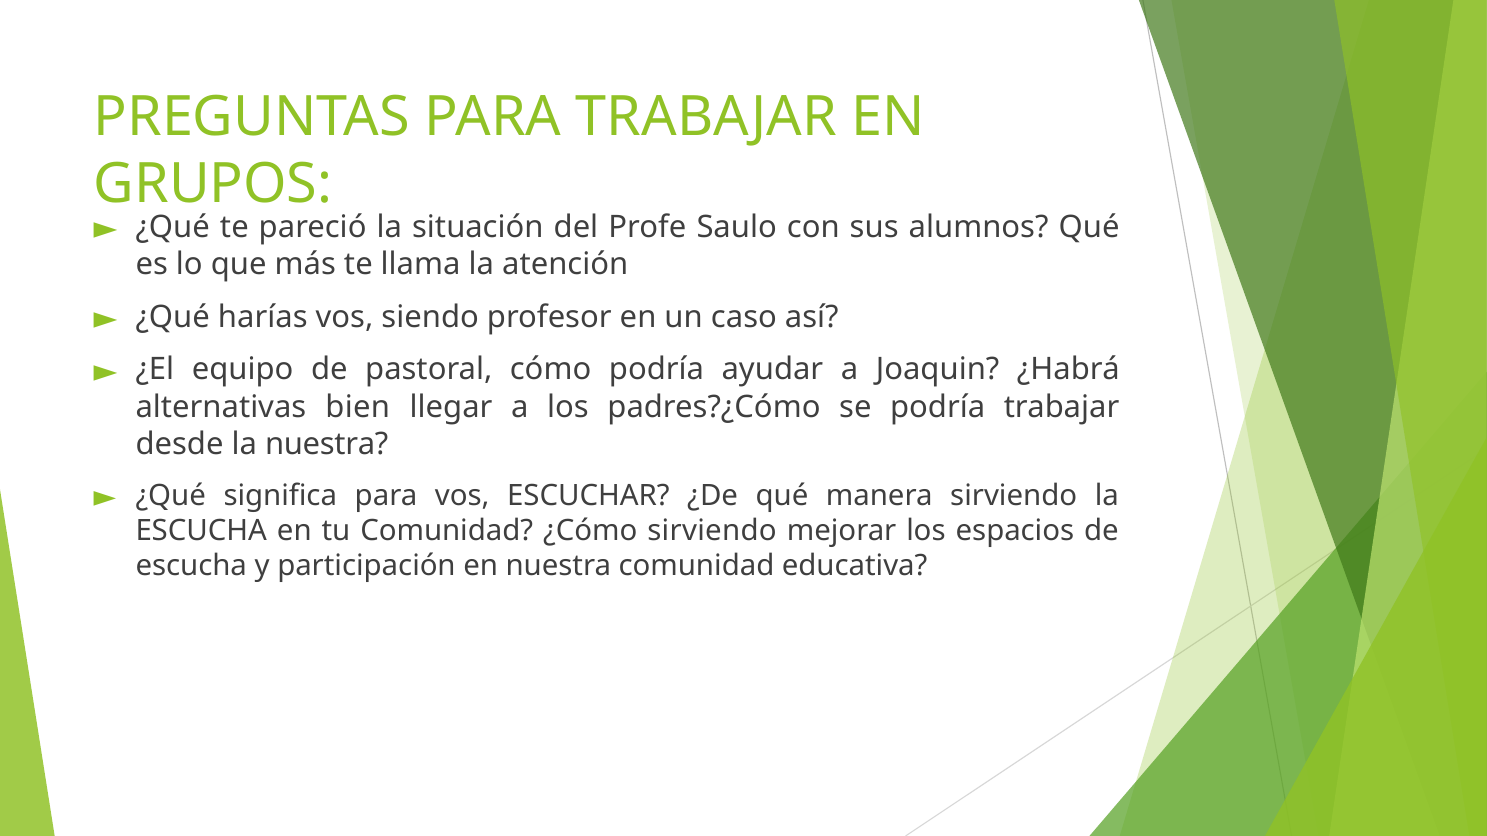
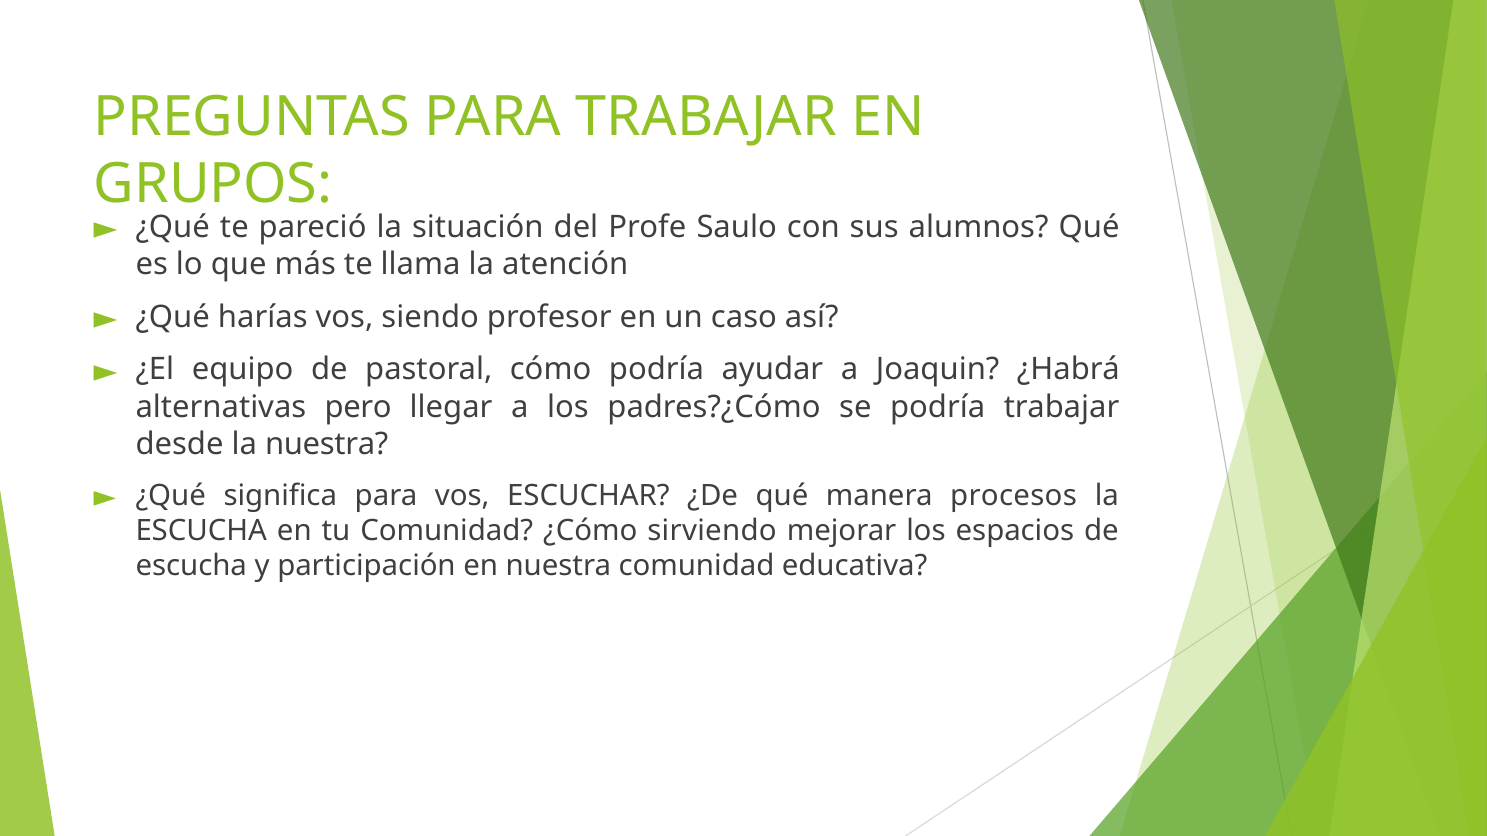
bien: bien -> pero
manera sirviendo: sirviendo -> procesos
